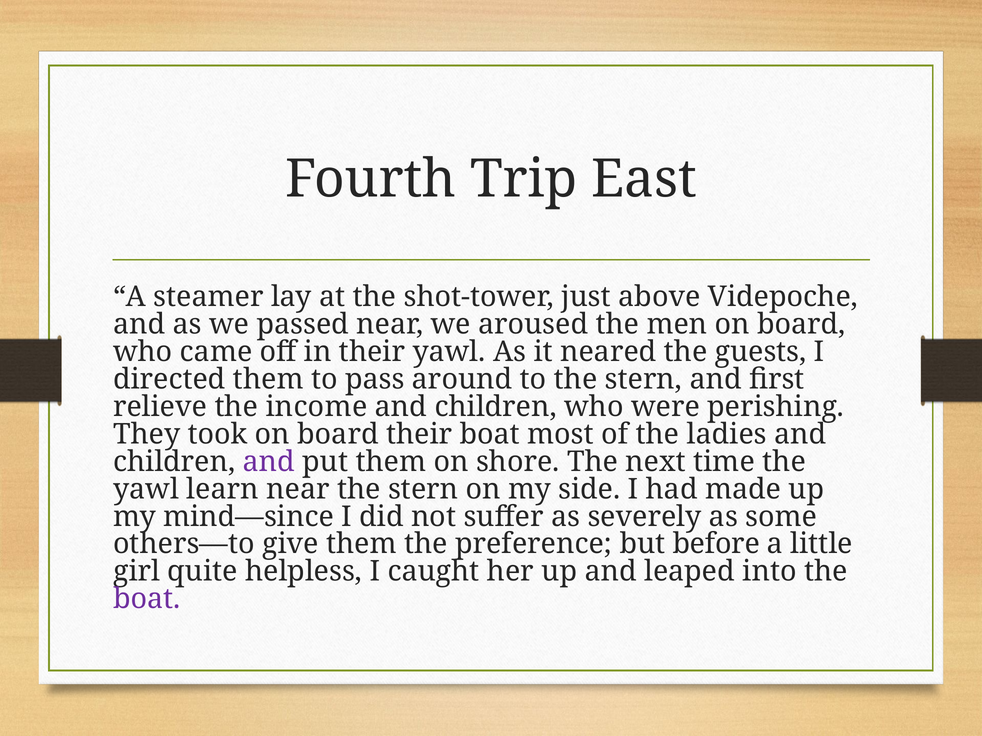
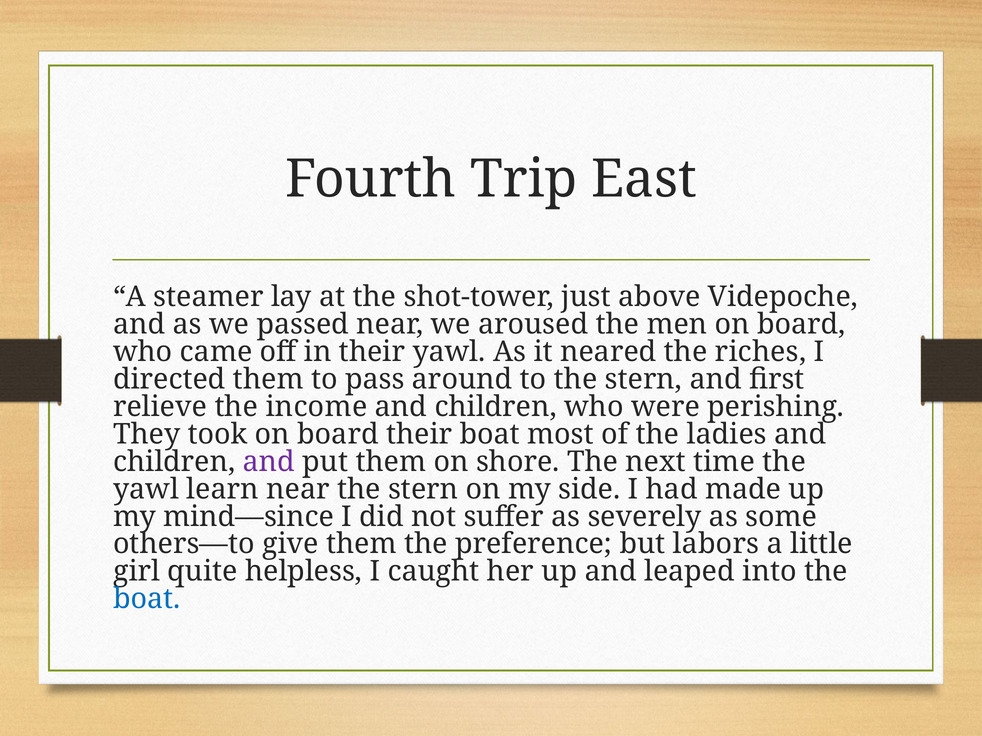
guests: guests -> riches
before: before -> labors
boat at (147, 599) colour: purple -> blue
